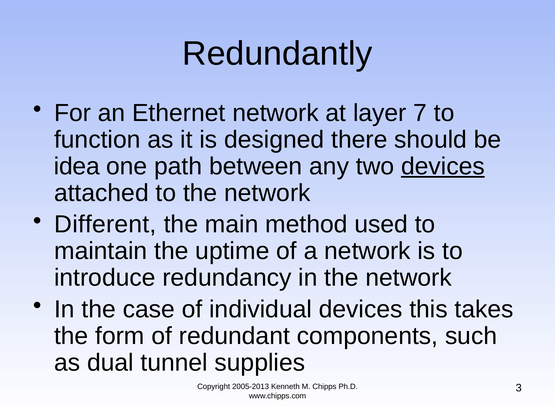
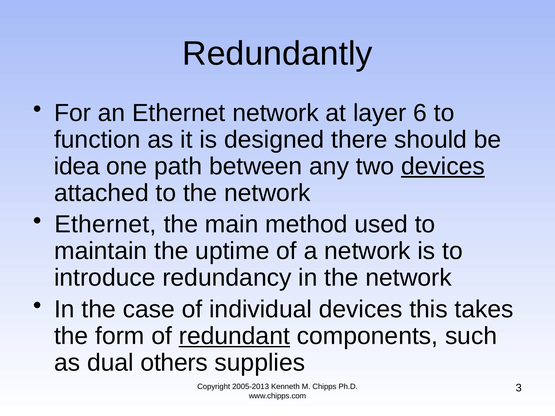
7: 7 -> 6
Different at (105, 225): Different -> Ethernet
redundant underline: none -> present
tunnel: tunnel -> others
